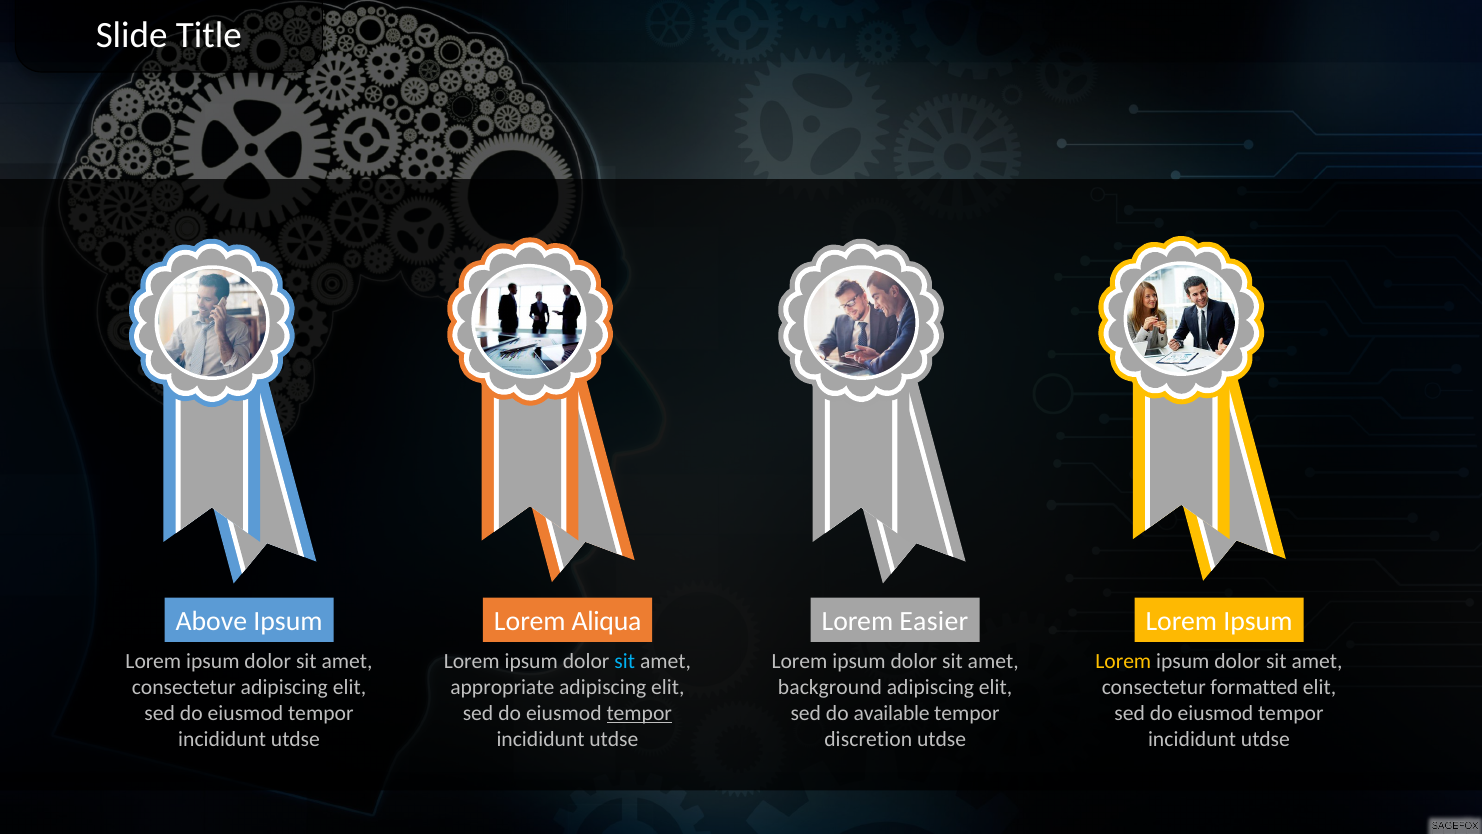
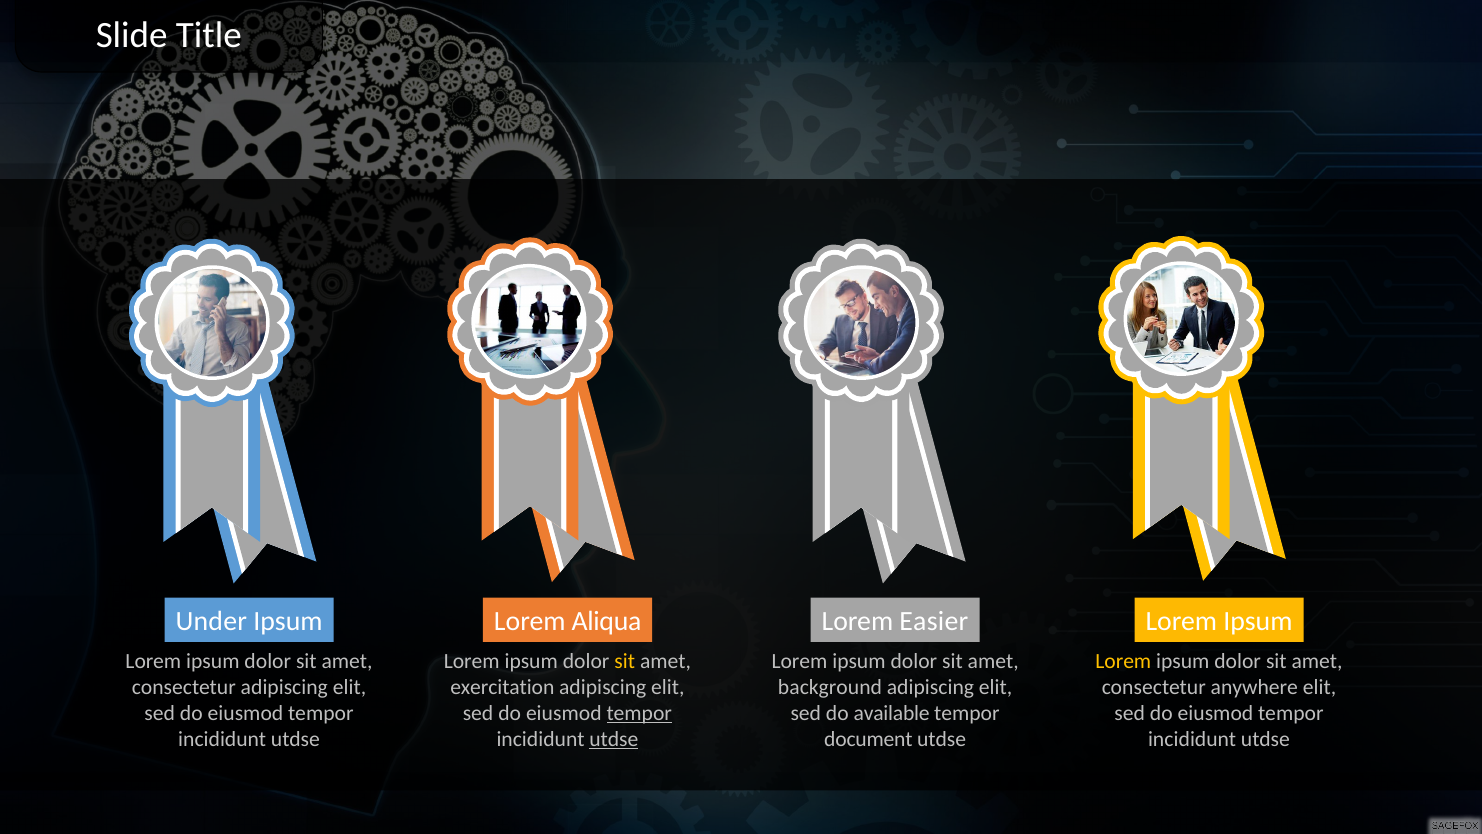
Above: Above -> Under
sit at (625, 661) colour: light blue -> yellow
appropriate: appropriate -> exercitation
formatted: formatted -> anywhere
utdse at (614, 739) underline: none -> present
discretion: discretion -> document
